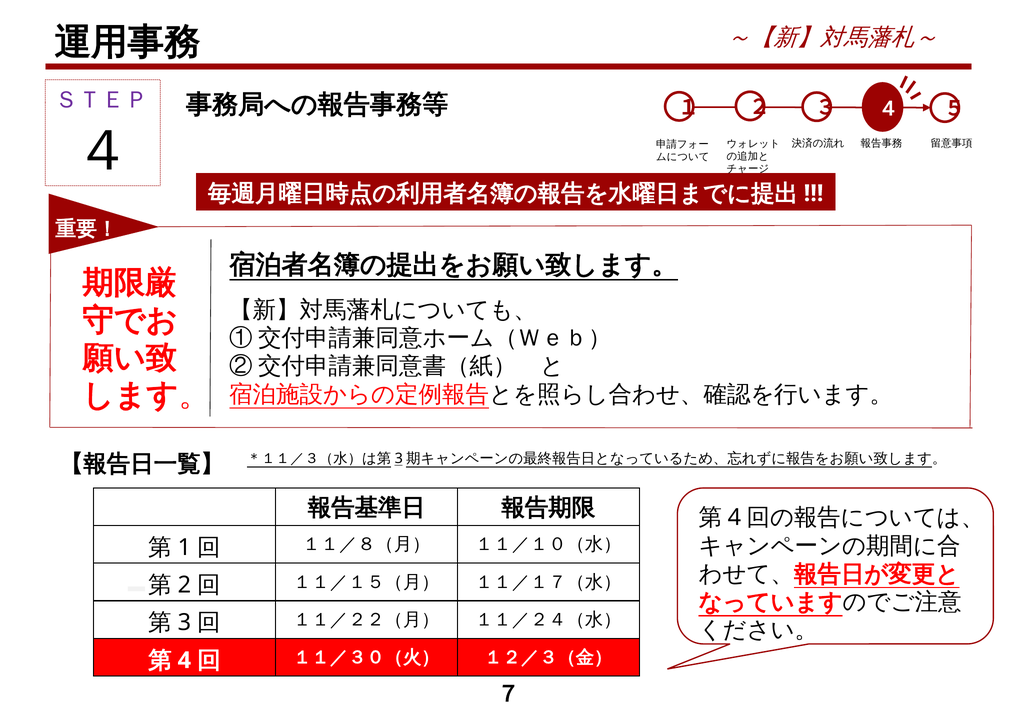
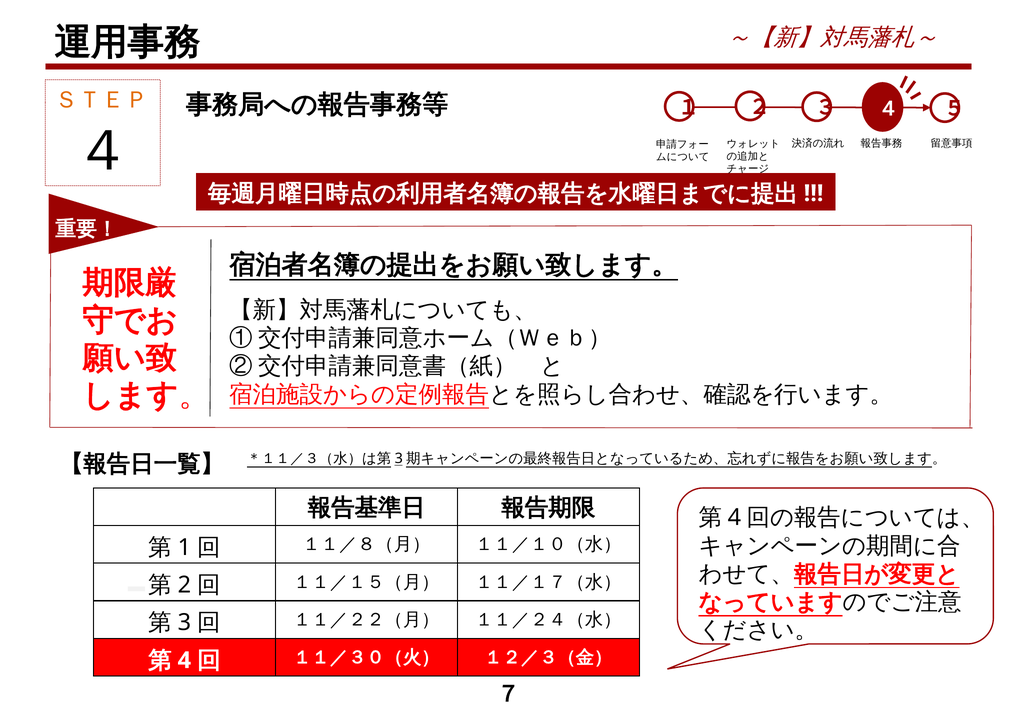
ＳＴＥＰ colour: purple -> orange
